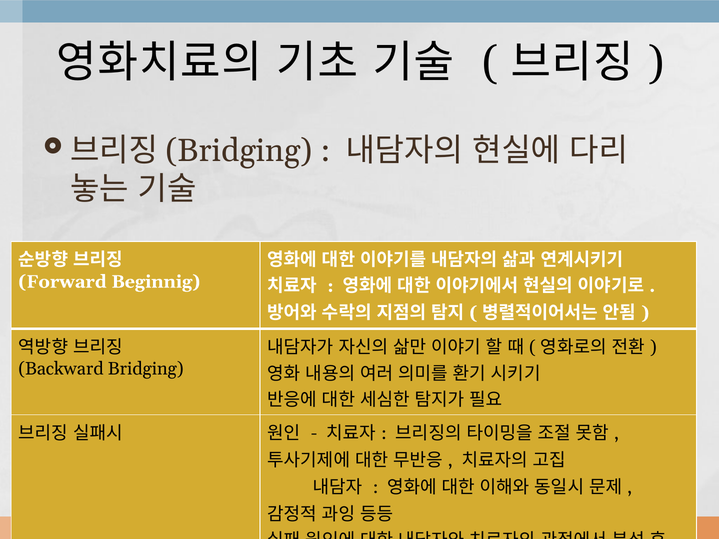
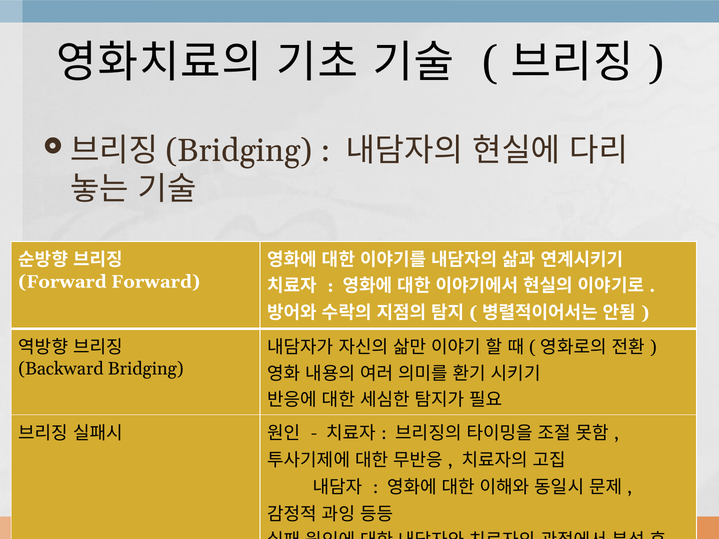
Forward Beginnig: Beginnig -> Forward
